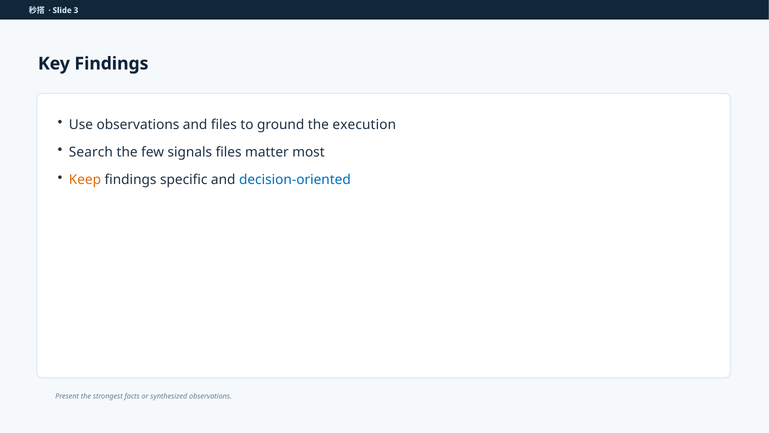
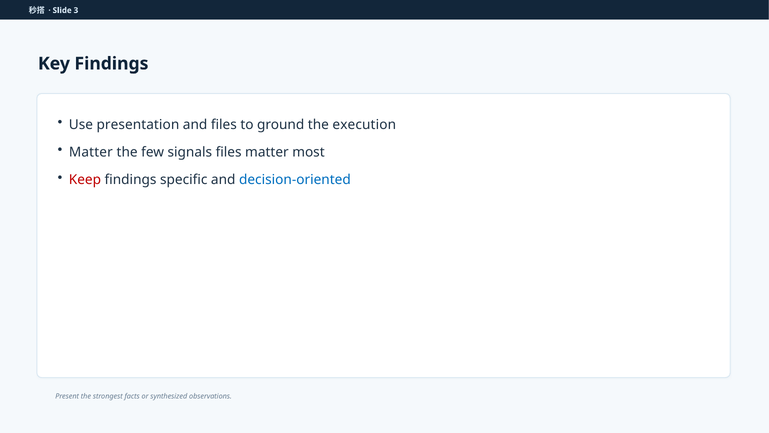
Use observations: observations -> presentation
Search at (91, 152): Search -> Matter
Keep colour: orange -> red
